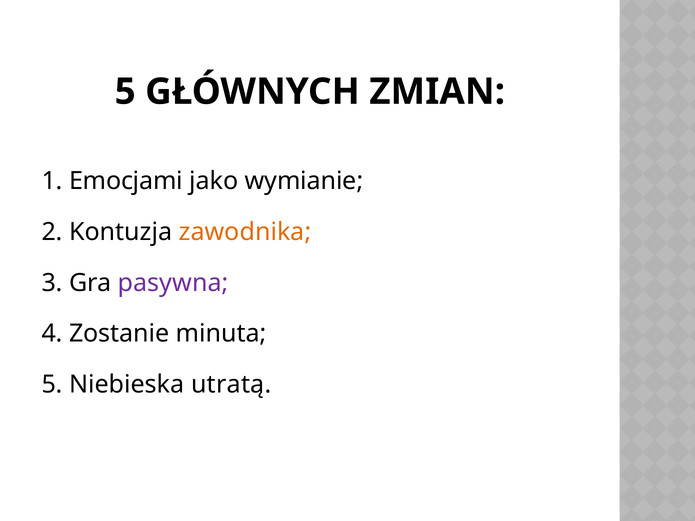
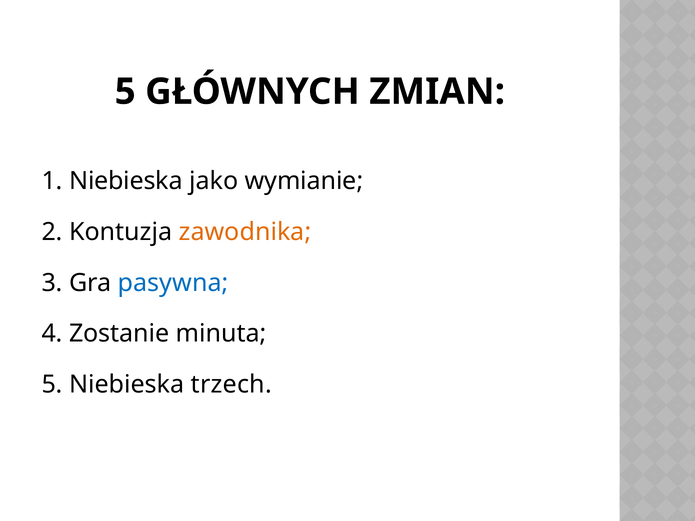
1 Emocjami: Emocjami -> Niebieska
pasywna colour: purple -> blue
utratą: utratą -> trzech
